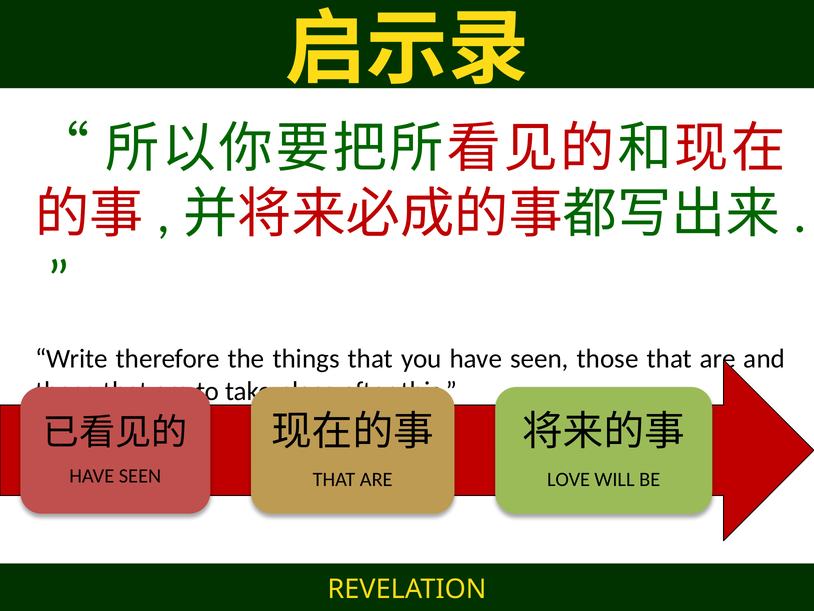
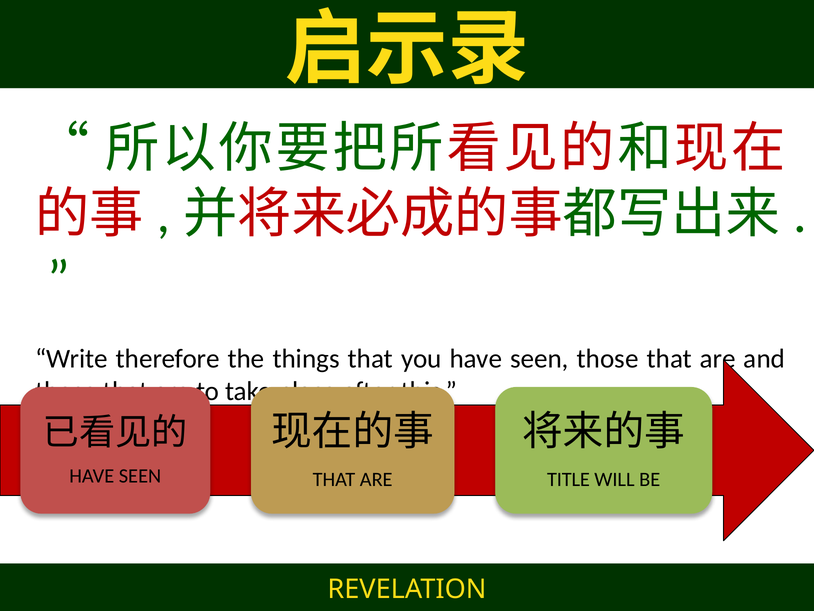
LOVE: LOVE -> TITLE
